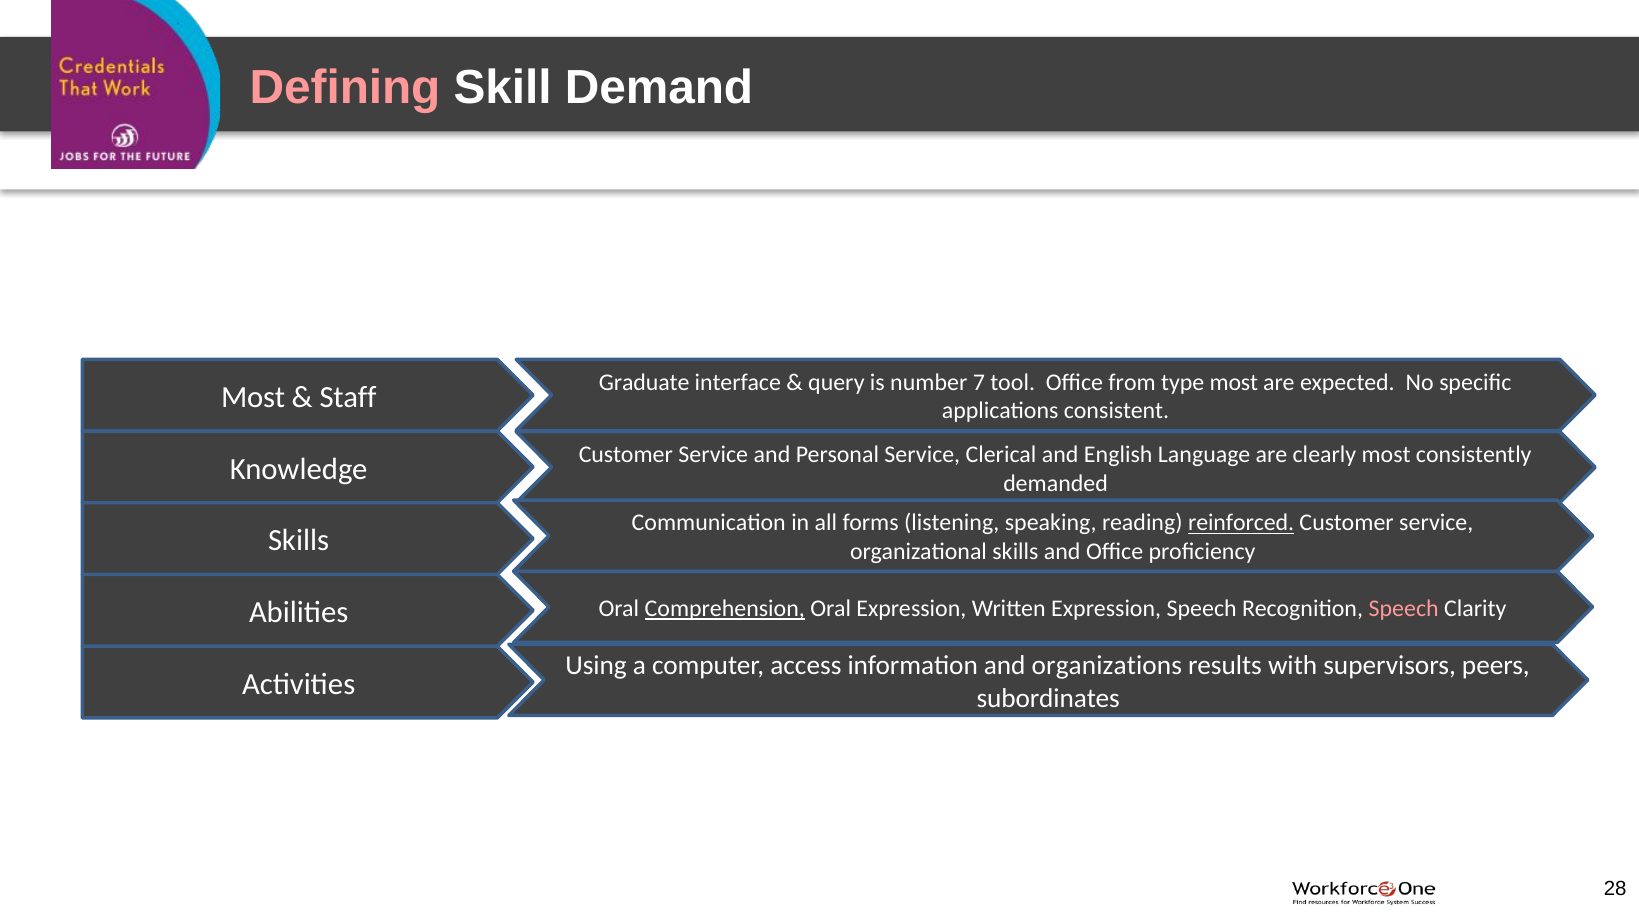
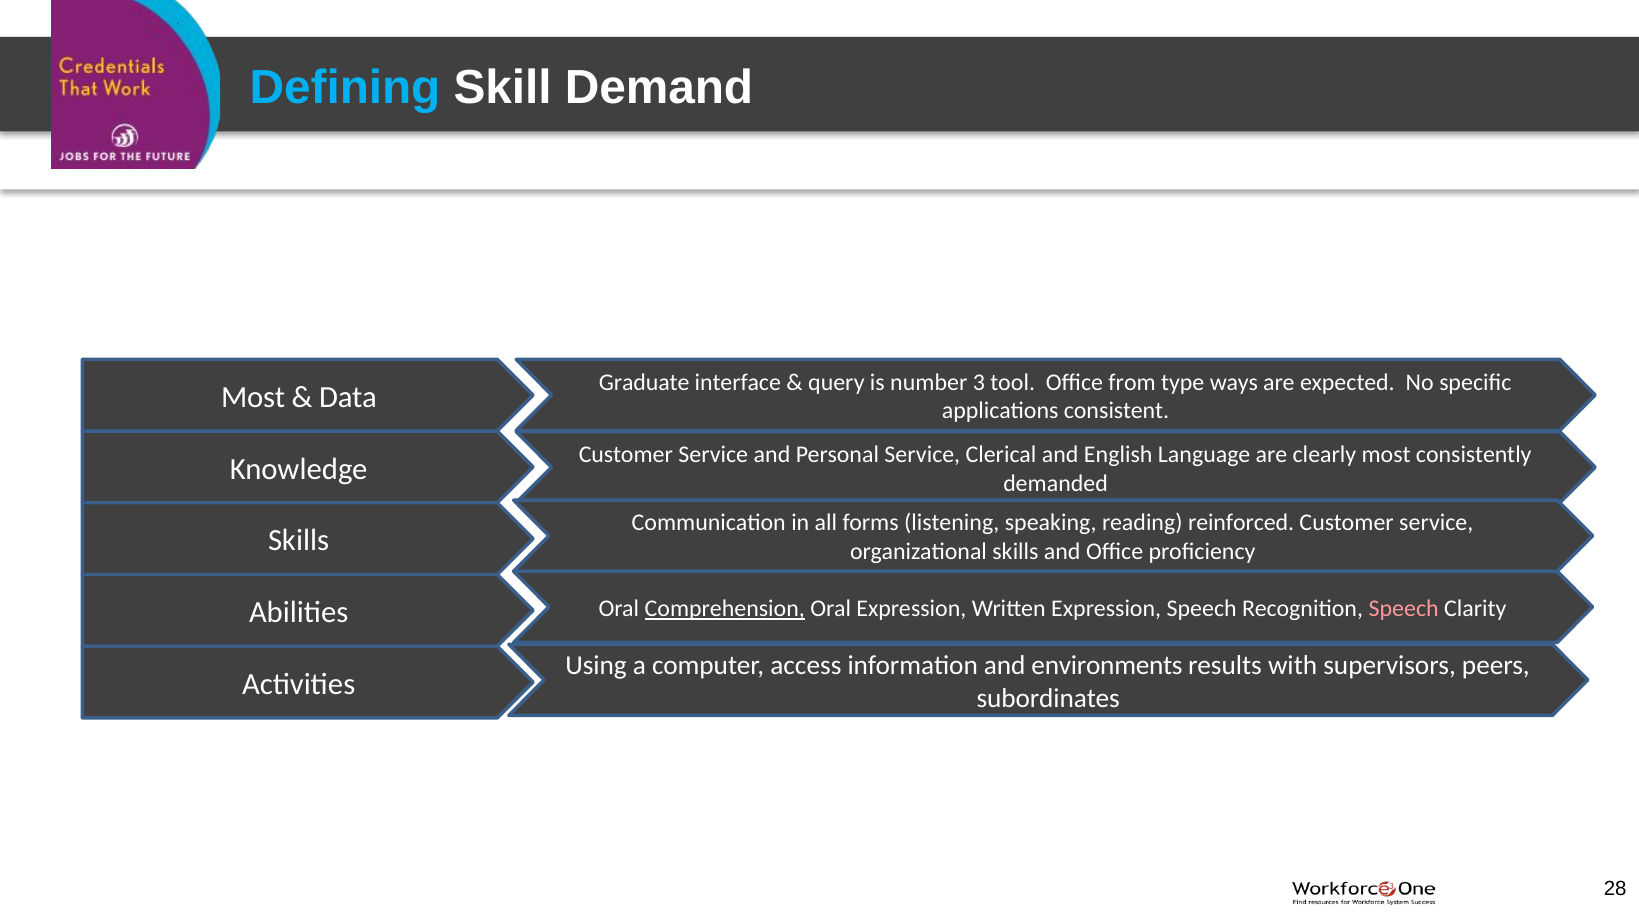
Defining colour: pink -> light blue
7: 7 -> 3
type most: most -> ways
Staff: Staff -> Data
reinforced underline: present -> none
organizations: organizations -> environments
